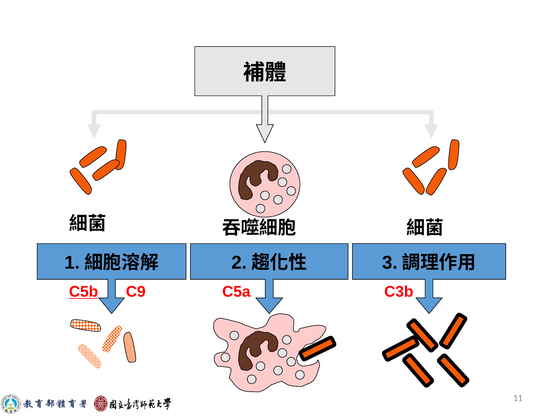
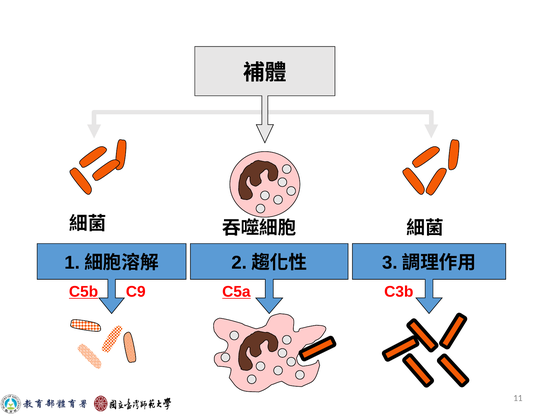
C5a underline: none -> present
